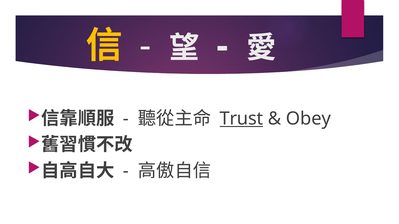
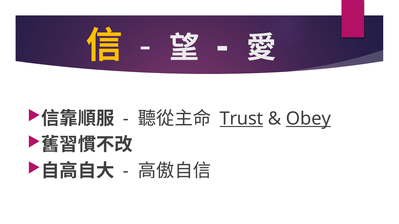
Obey underline: none -> present
